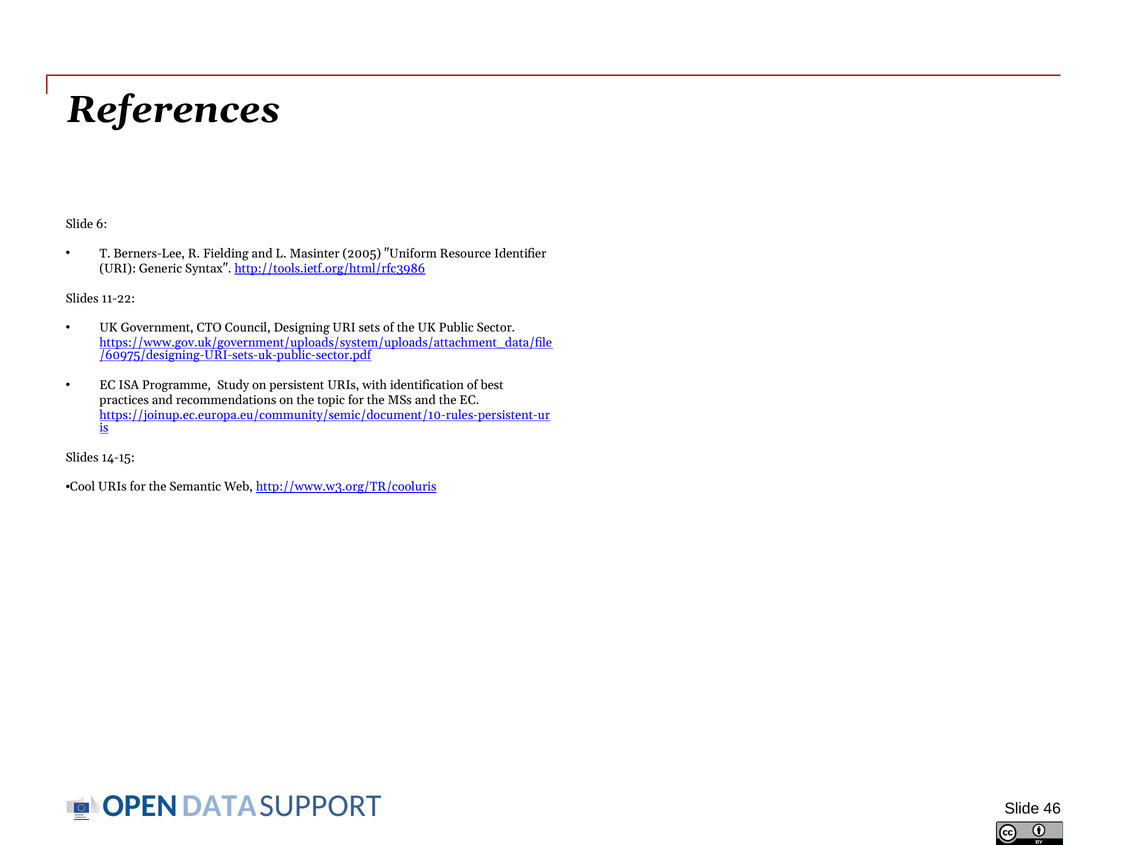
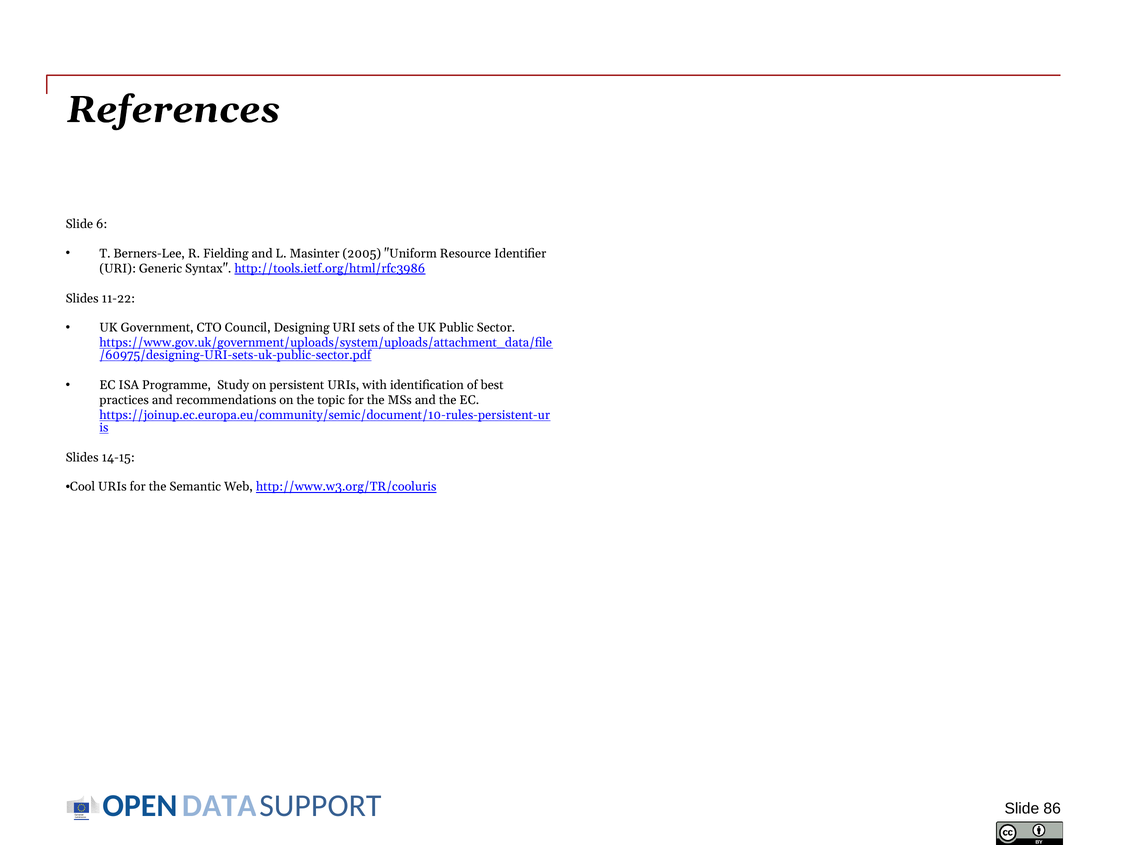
46: 46 -> 86
